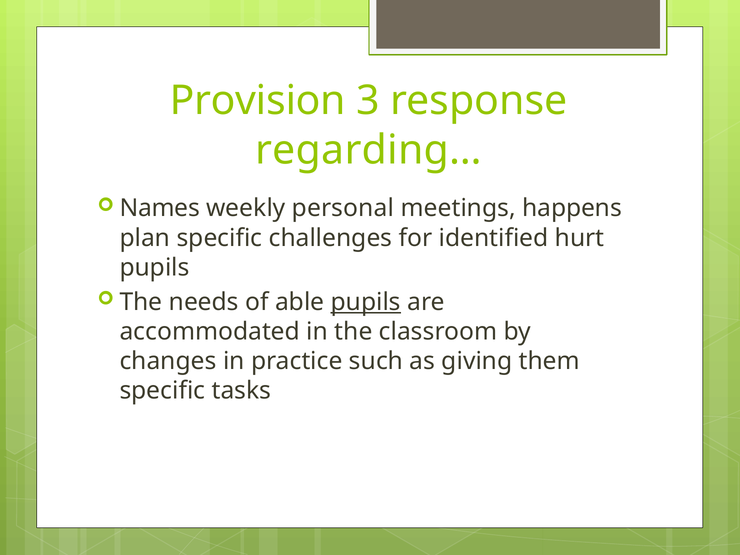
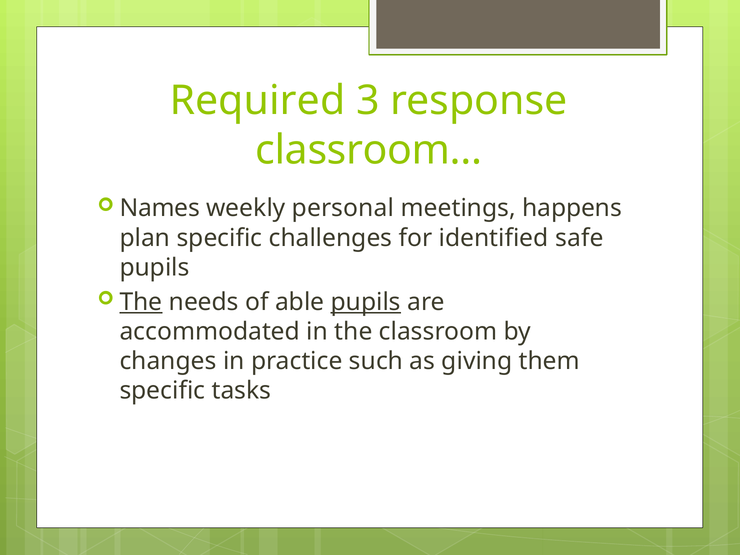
Provision: Provision -> Required
regarding…: regarding… -> classroom…
hurt: hurt -> safe
The at (141, 302) underline: none -> present
